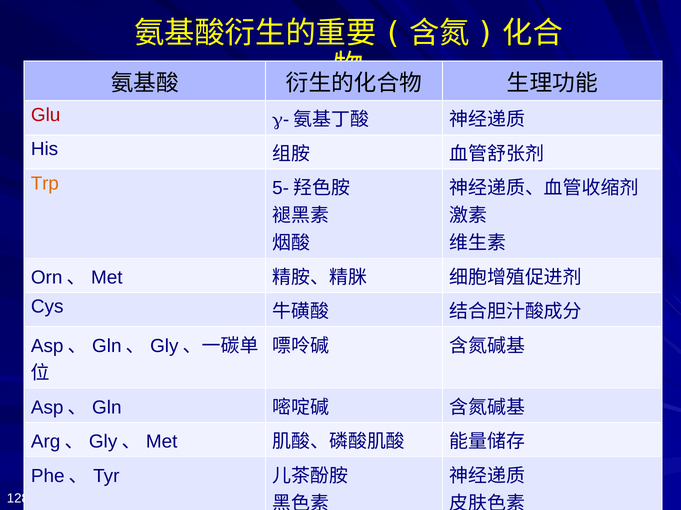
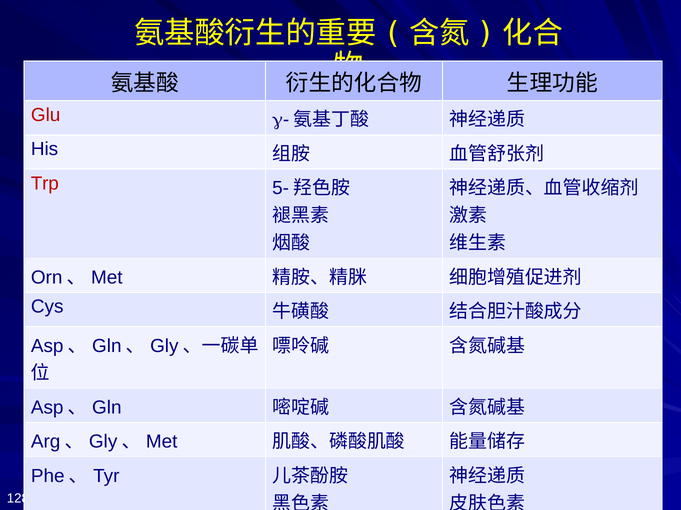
Trp colour: orange -> red
